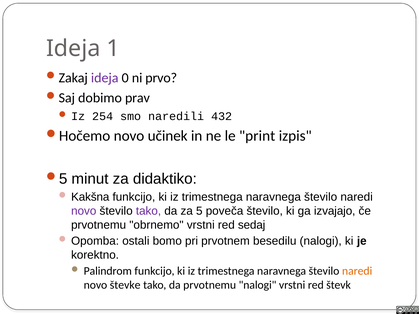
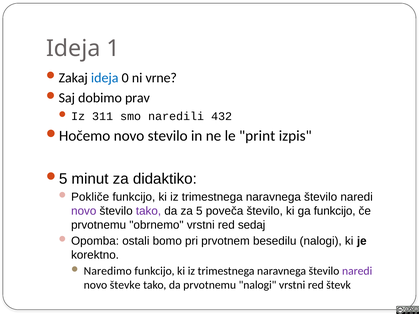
ideja at (105, 78) colour: purple -> blue
prvo: prvo -> vrne
254: 254 -> 311
učinek: učinek -> stevilo
Kakšna: Kakšna -> Pokliče
ga izvajajo: izvajajo -> funkcijo
Palindrom: Palindrom -> Naredimo
naredi at (357, 271) colour: orange -> purple
